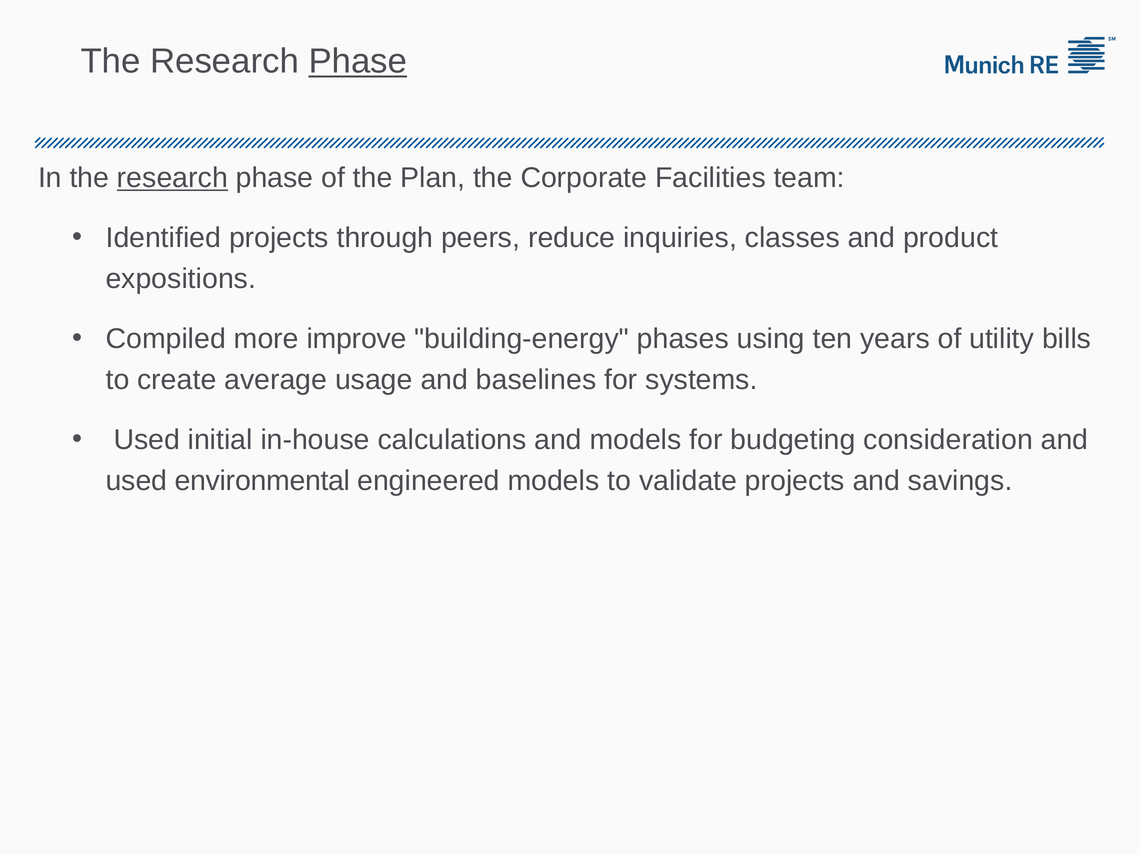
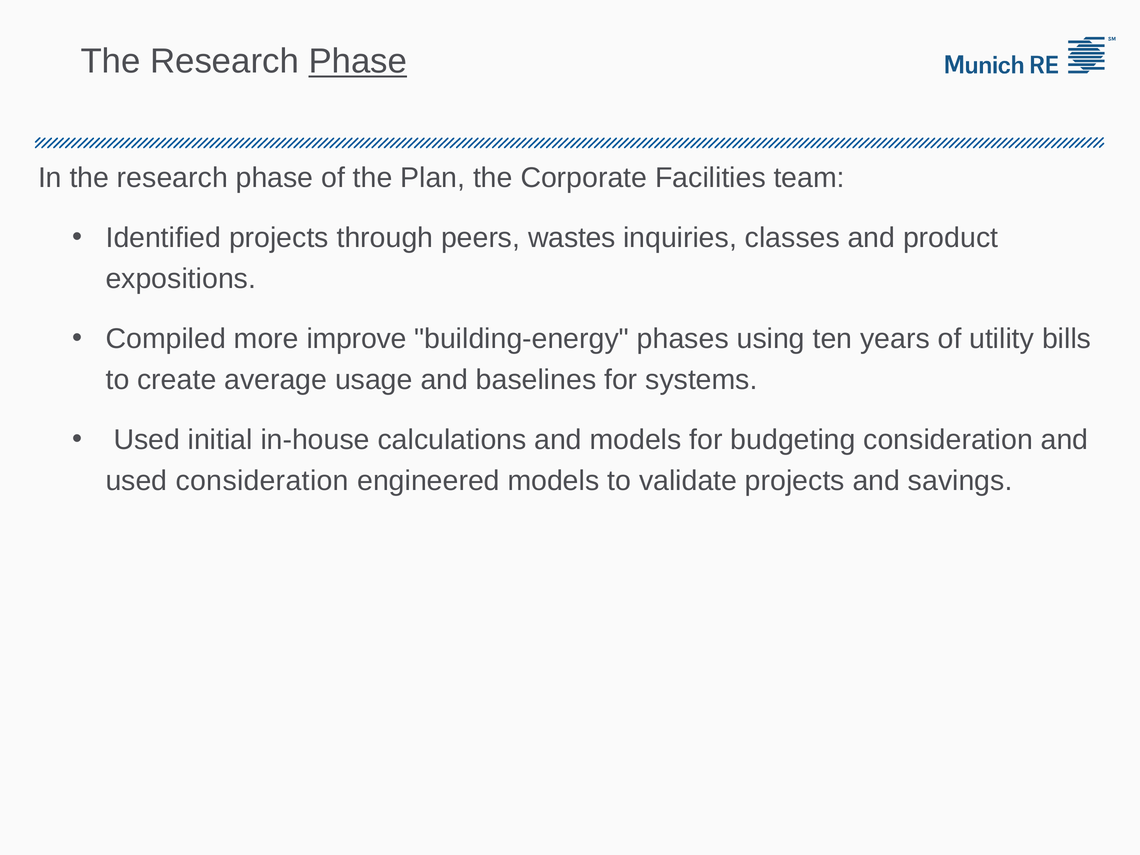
research at (172, 178) underline: present -> none
reduce: reduce -> wastes
used environmental: environmental -> consideration
